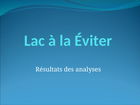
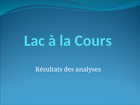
Éviter: Éviter -> Cours
